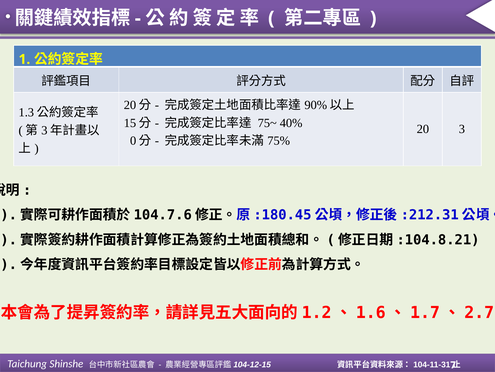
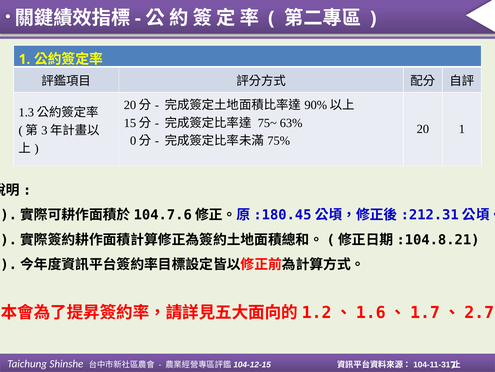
40%: 40% -> 63%
20 3: 3 -> 1
